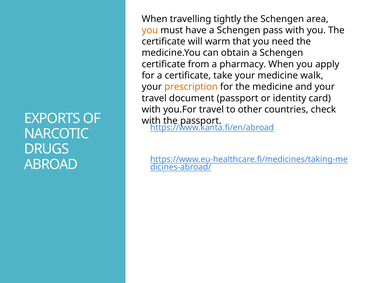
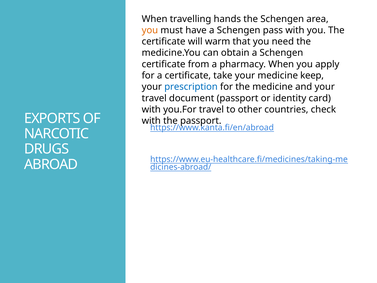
tightly: tightly -> hands
walk: walk -> keep
prescription colour: orange -> blue
